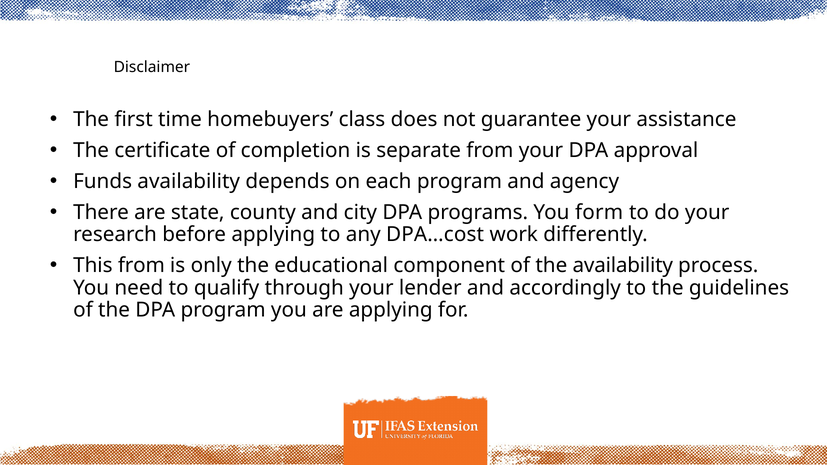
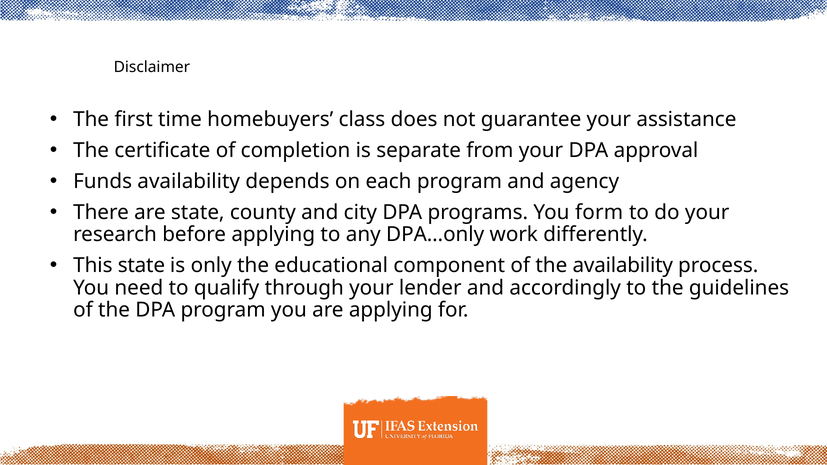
DPA…cost: DPA…cost -> DPA…only
This from: from -> state
